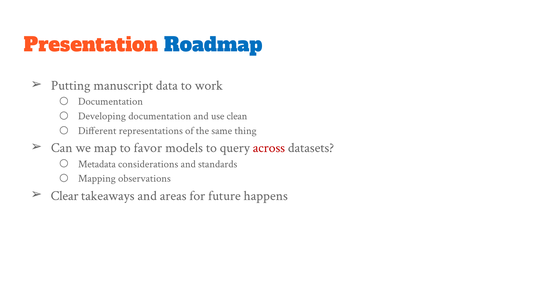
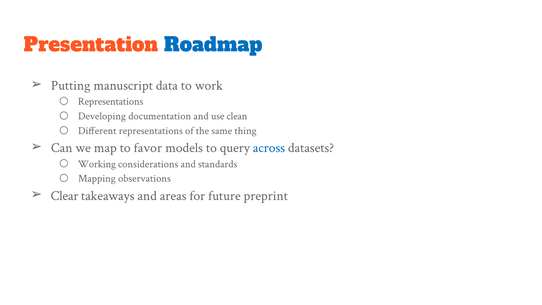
Documentation at (111, 101): Documentation -> Representations
across colour: red -> blue
Metadata: Metadata -> Working
happens: happens -> preprint
